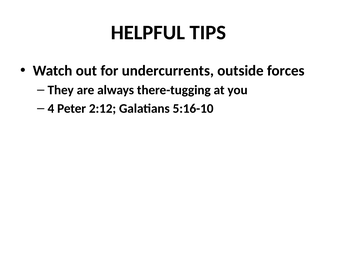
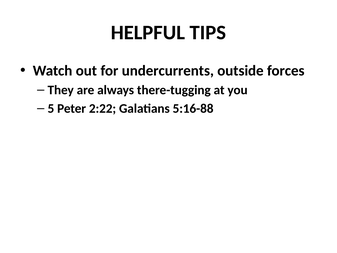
4: 4 -> 5
2:12: 2:12 -> 2:22
5:16-10: 5:16-10 -> 5:16-88
